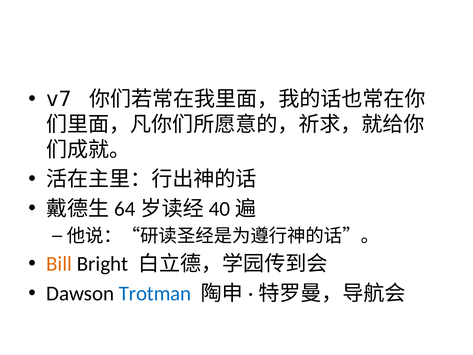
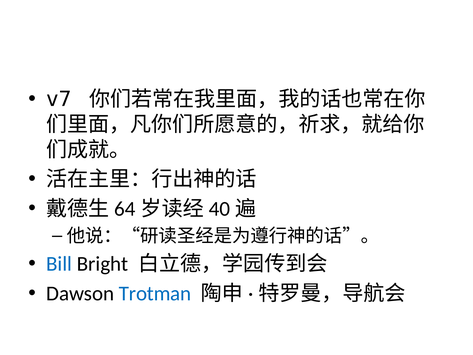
Bill colour: orange -> blue
